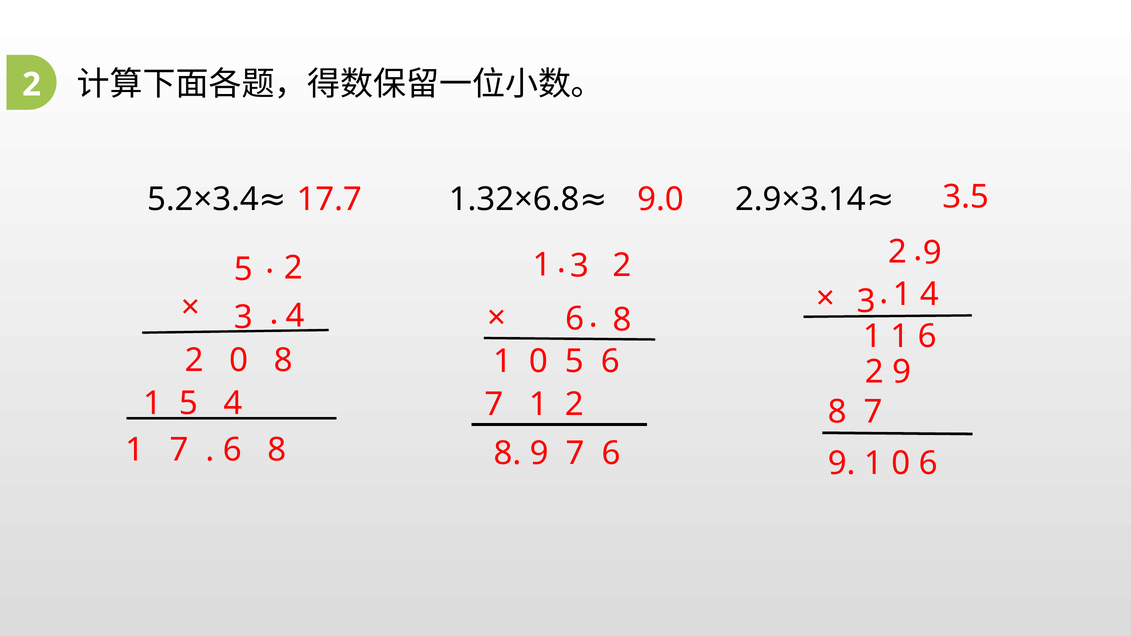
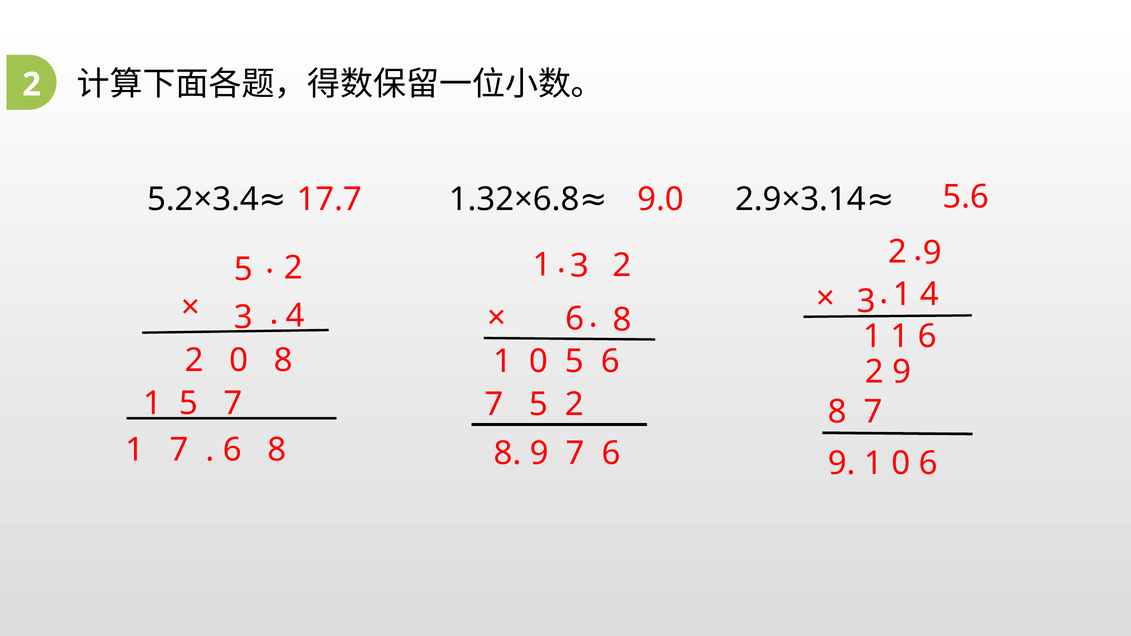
3.5: 3.5 -> 5.6
5 4: 4 -> 7
7 1: 1 -> 5
